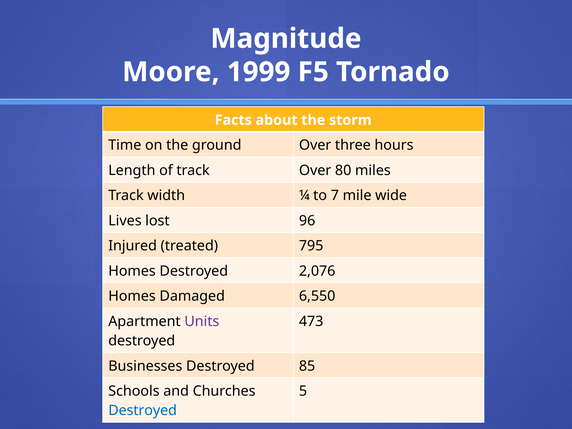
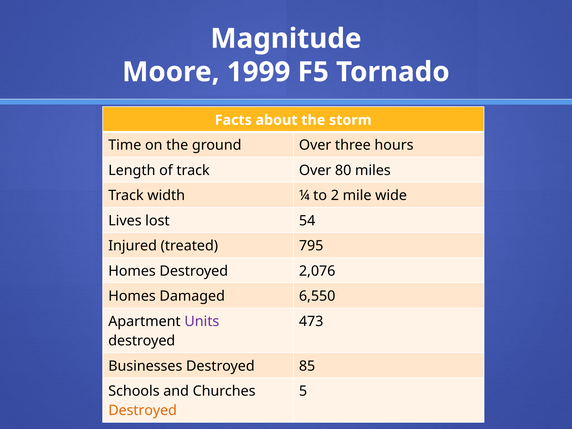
7: 7 -> 2
96: 96 -> 54
Destroyed at (143, 411) colour: blue -> orange
